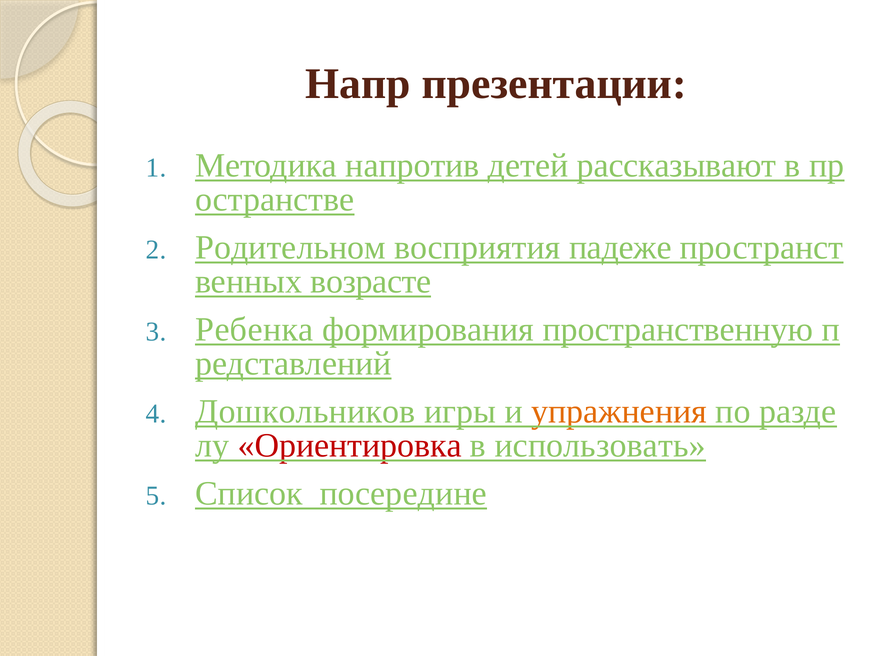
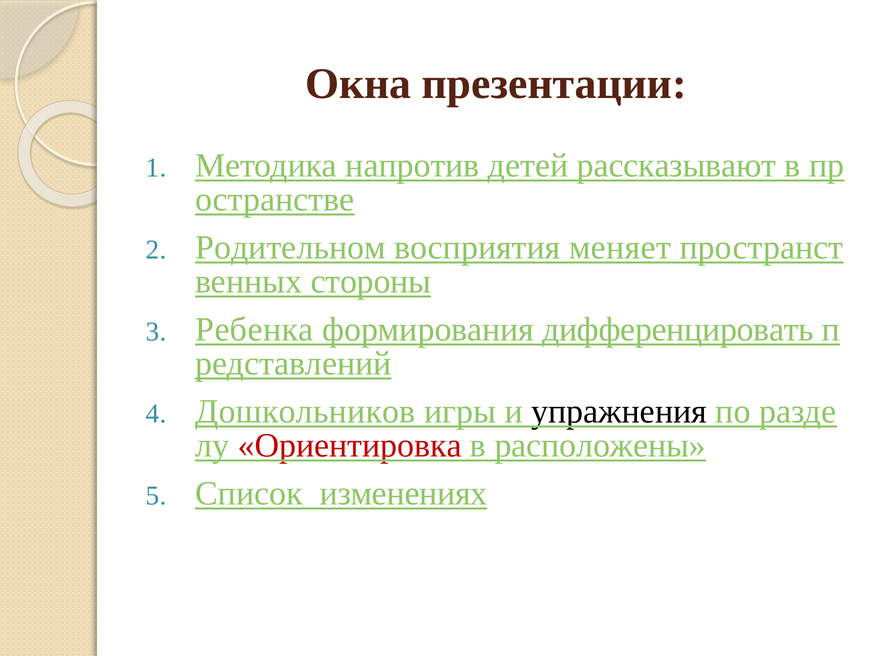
Напр: Напр -> Окна
падеже: падеже -> меняет
возрасте: возрасте -> стороны
пространственную: пространственную -> дифференцировать
упражнения colour: orange -> black
использовать: использовать -> расположены
посередине: посередине -> изменениях
